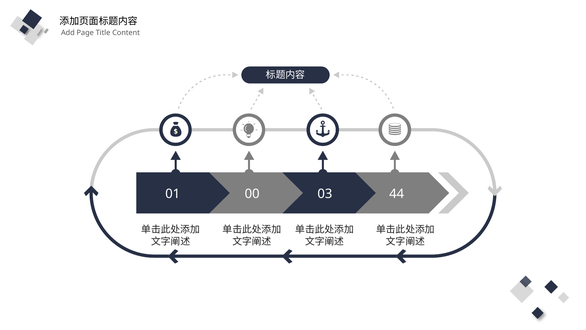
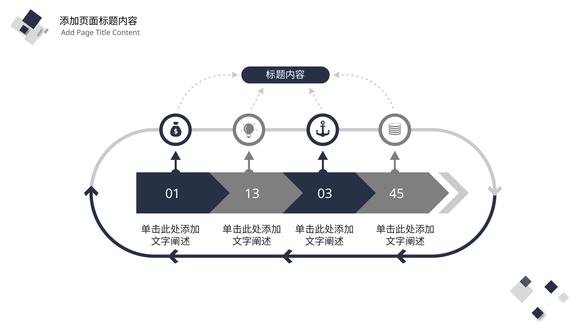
00: 00 -> 13
44: 44 -> 45
